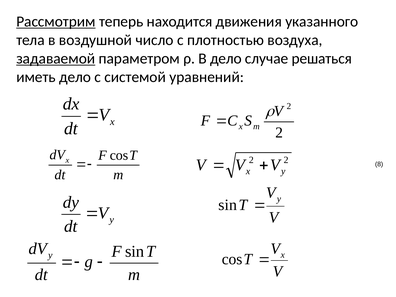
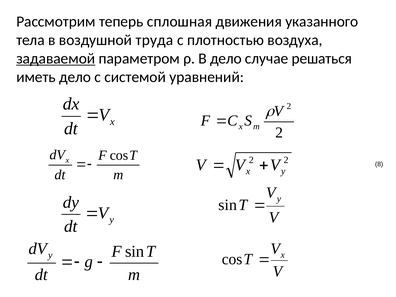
Рассмотрим underline: present -> none
находится: находится -> сплошная
число: число -> труда
